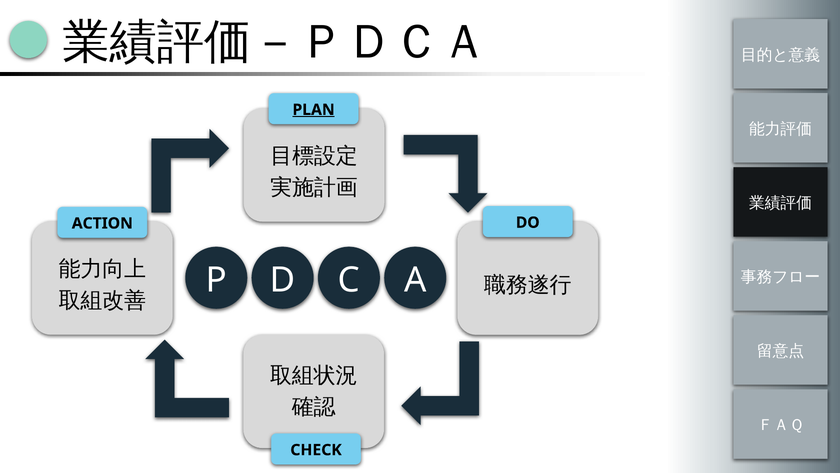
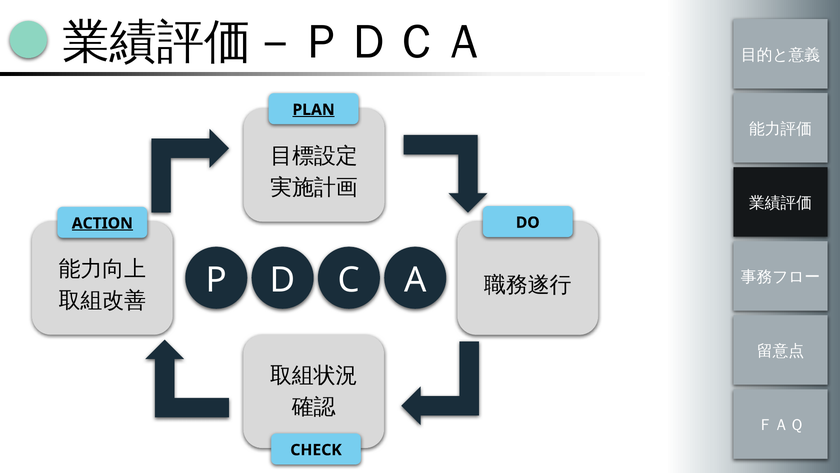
ACTION underline: none -> present
